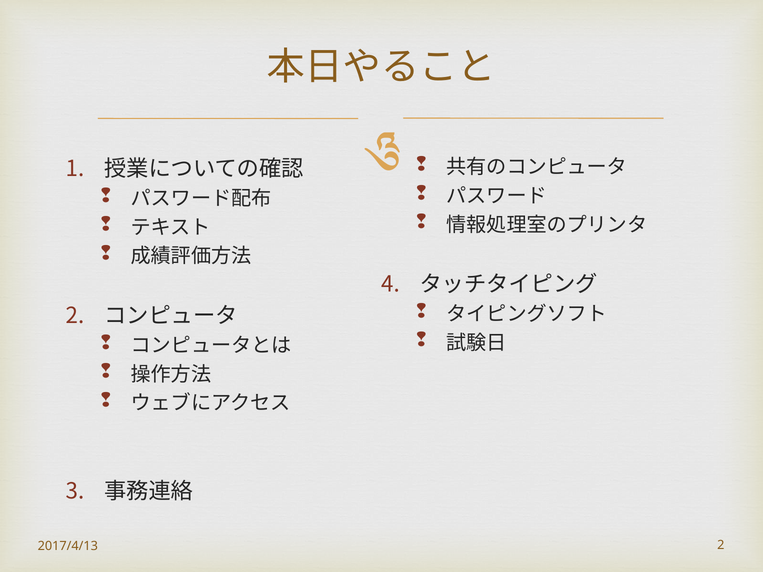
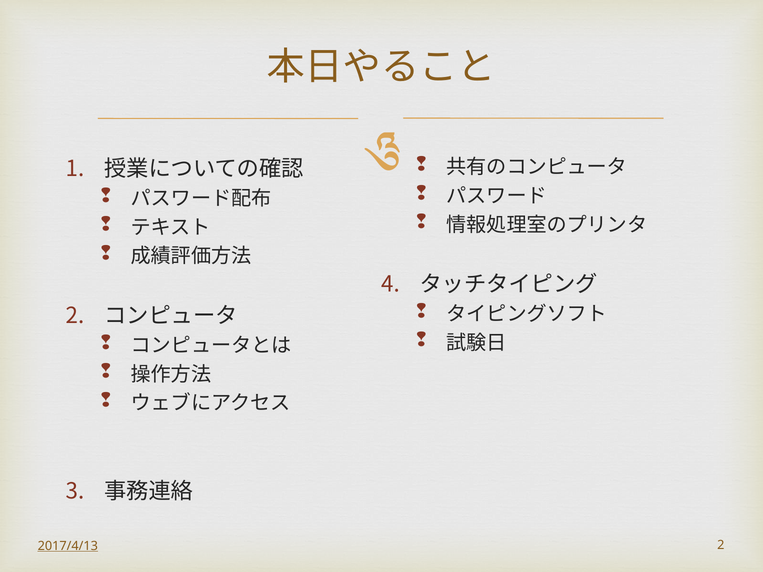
2017/4/13 underline: none -> present
